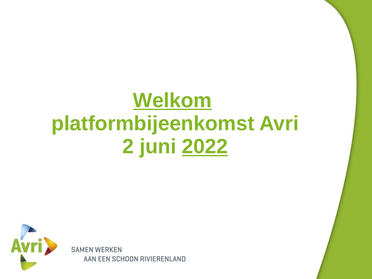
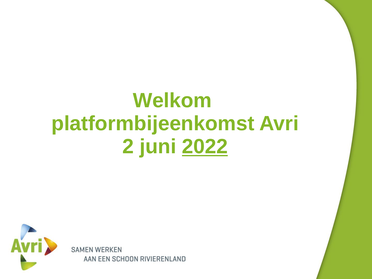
Welkom underline: present -> none
